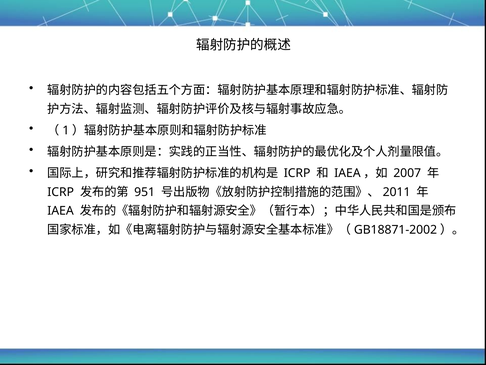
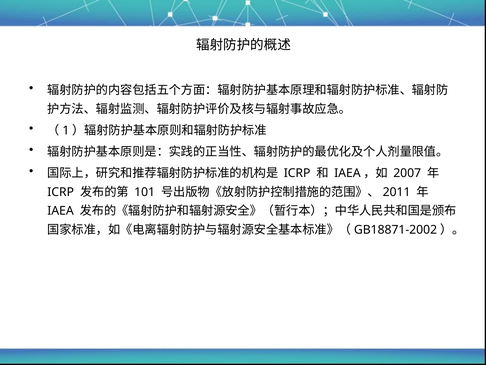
951: 951 -> 101
